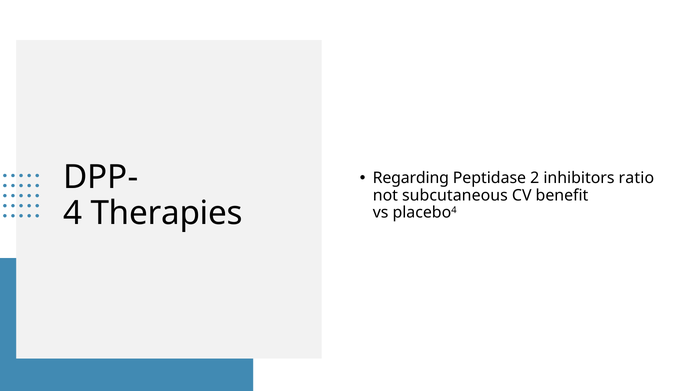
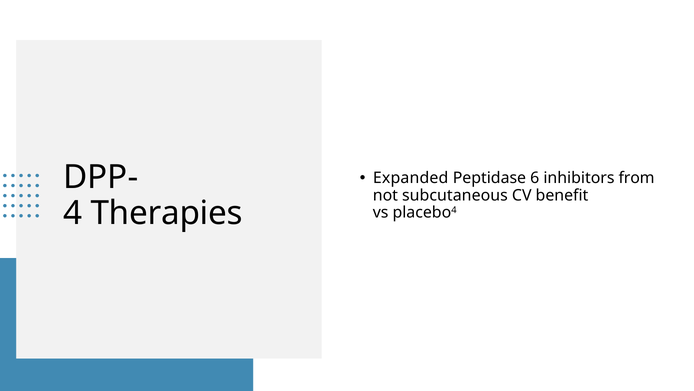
Regarding: Regarding -> Expanded
2: 2 -> 6
ratio: ratio -> from
